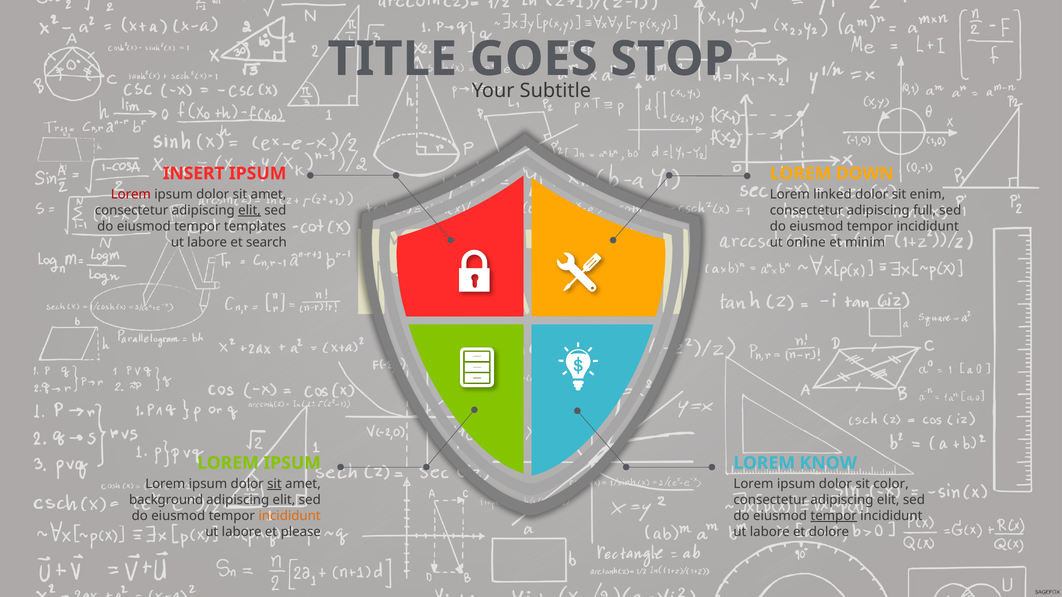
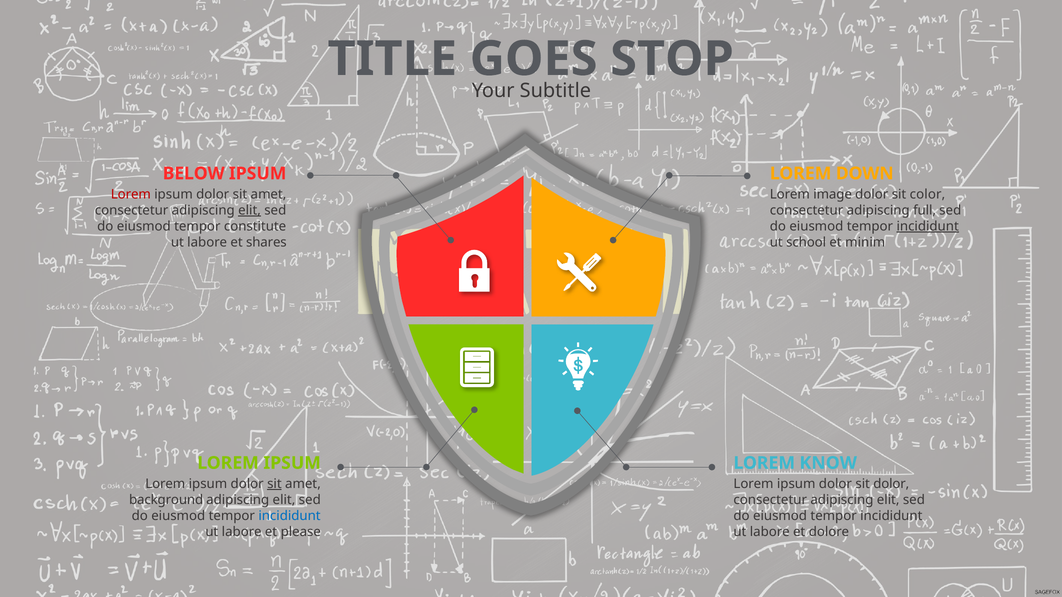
INSERT: INSERT -> BELOW
linked: linked -> image
enim: enim -> color
templates: templates -> constitute
incididunt at (928, 226) underline: none -> present
search: search -> shares
online: online -> school
sit color: color -> dolor
incididunt at (290, 516) colour: orange -> blue
tempor at (834, 516) underline: present -> none
